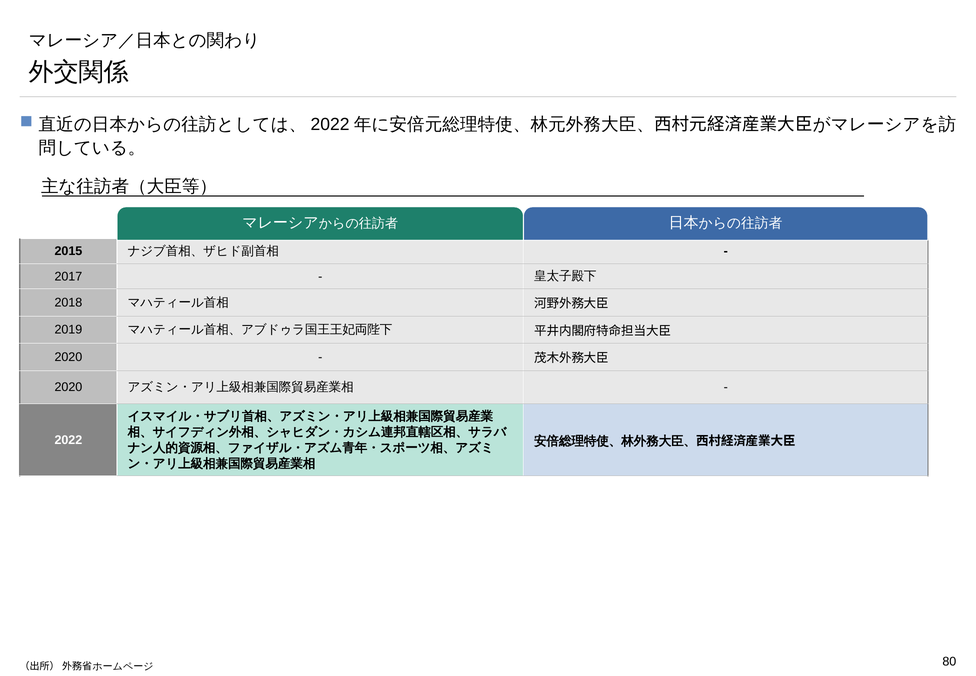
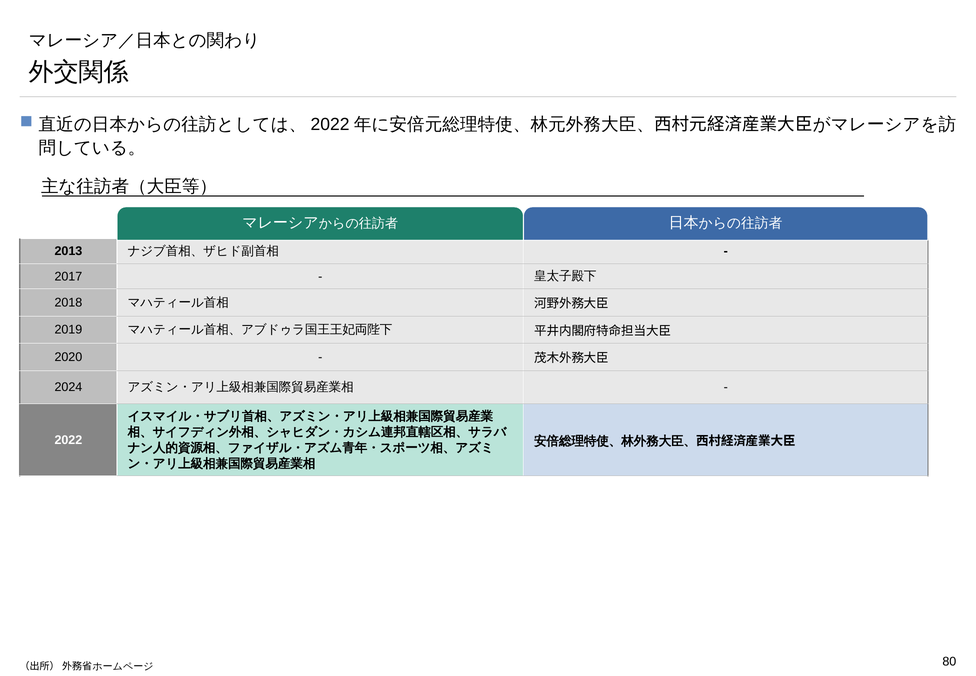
2015: 2015 -> 2013
2020 at (68, 387): 2020 -> 2024
